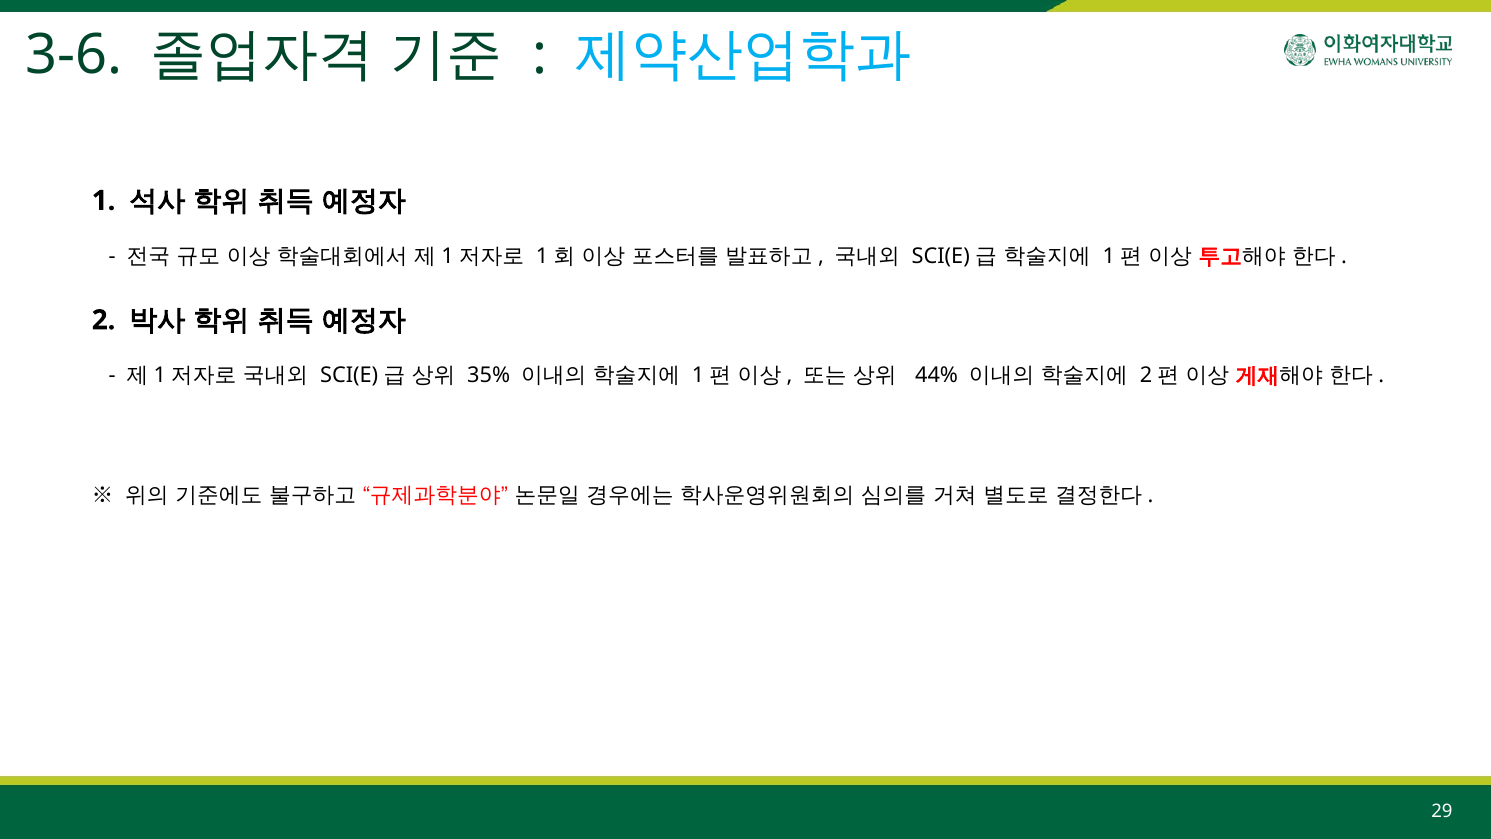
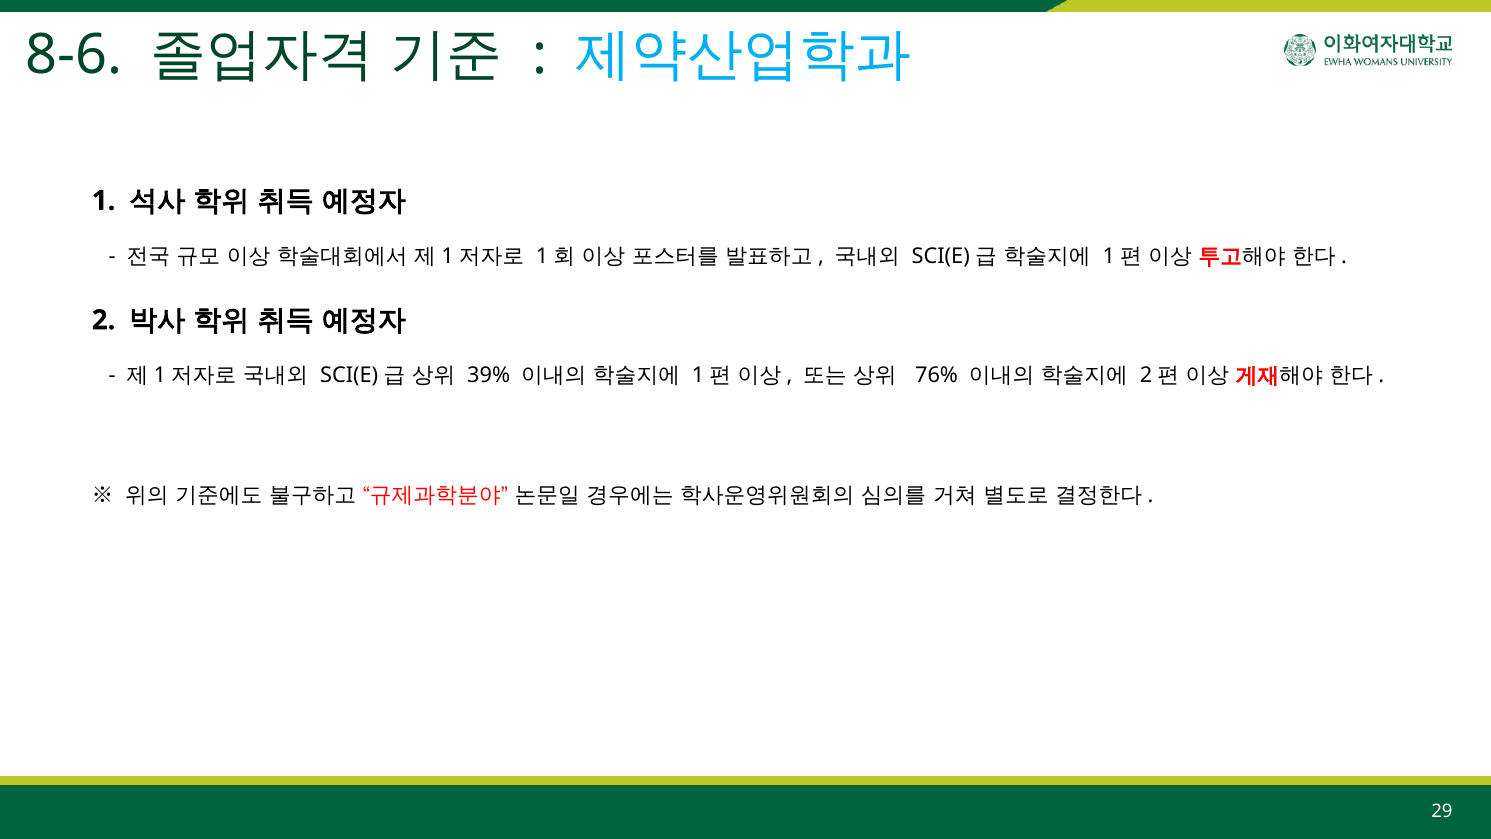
3-6: 3-6 -> 8-6
35%: 35% -> 39%
44%: 44% -> 76%
